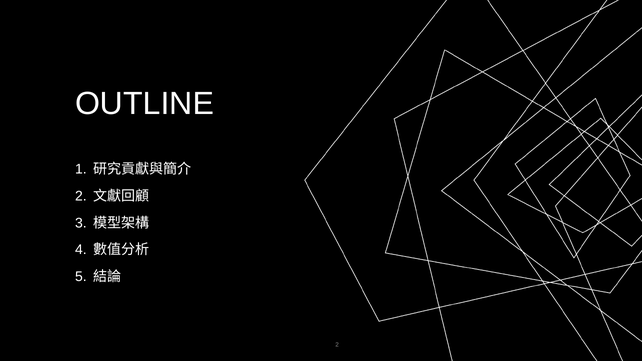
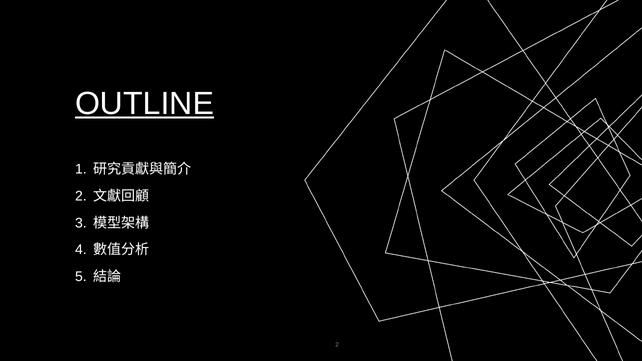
OUTLINE underline: none -> present
